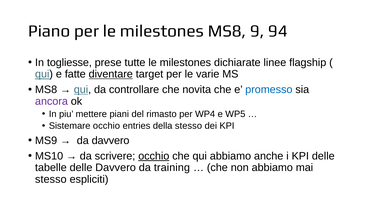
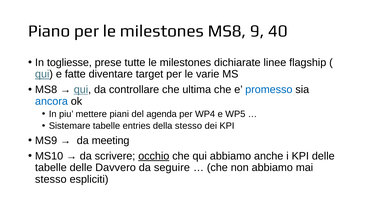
94: 94 -> 40
diventare underline: present -> none
novita: novita -> ultima
ancora colour: purple -> blue
rimasto: rimasto -> agenda
Sistemare occhio: occhio -> tabelle
da davvero: davvero -> meeting
training: training -> seguire
